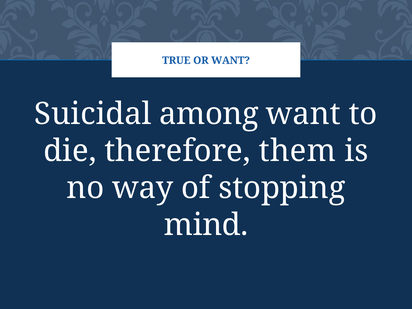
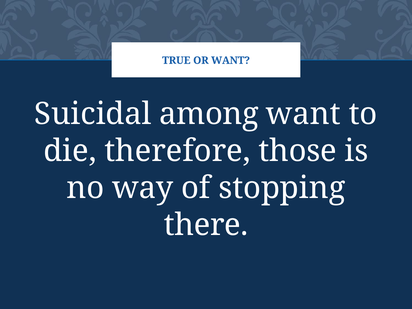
them: them -> those
mind: mind -> there
